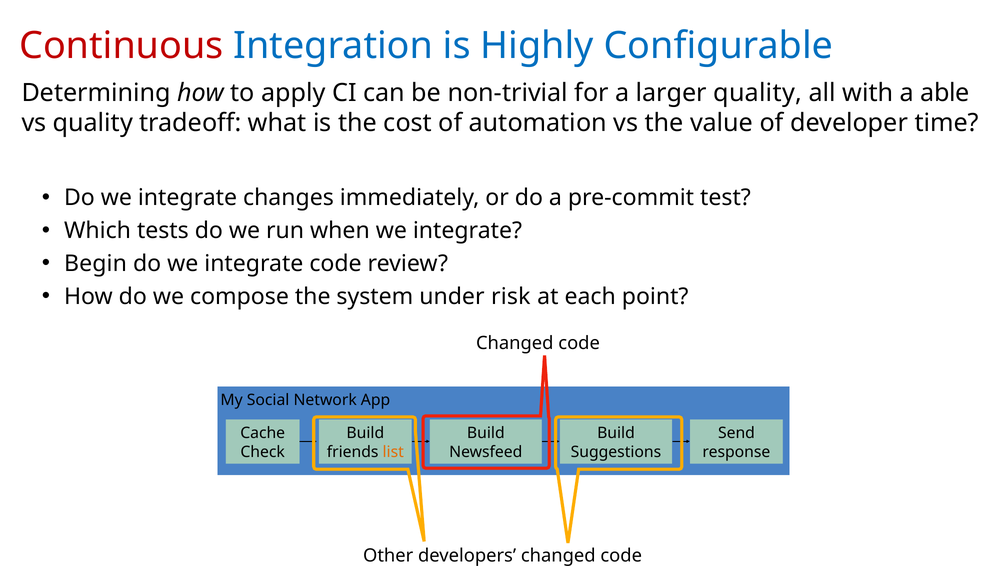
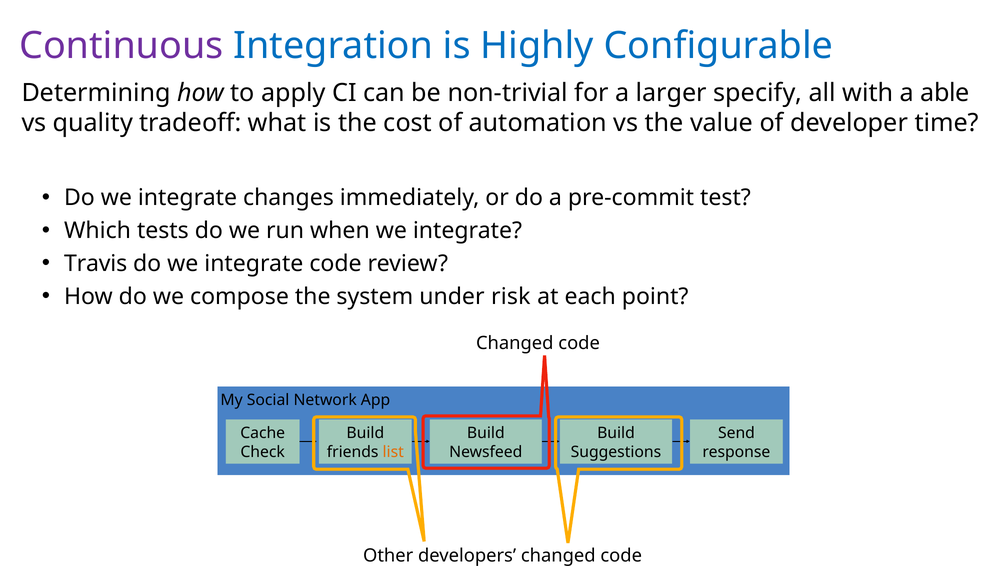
Continuous colour: red -> purple
larger quality: quality -> specify
Begin: Begin -> Travis
